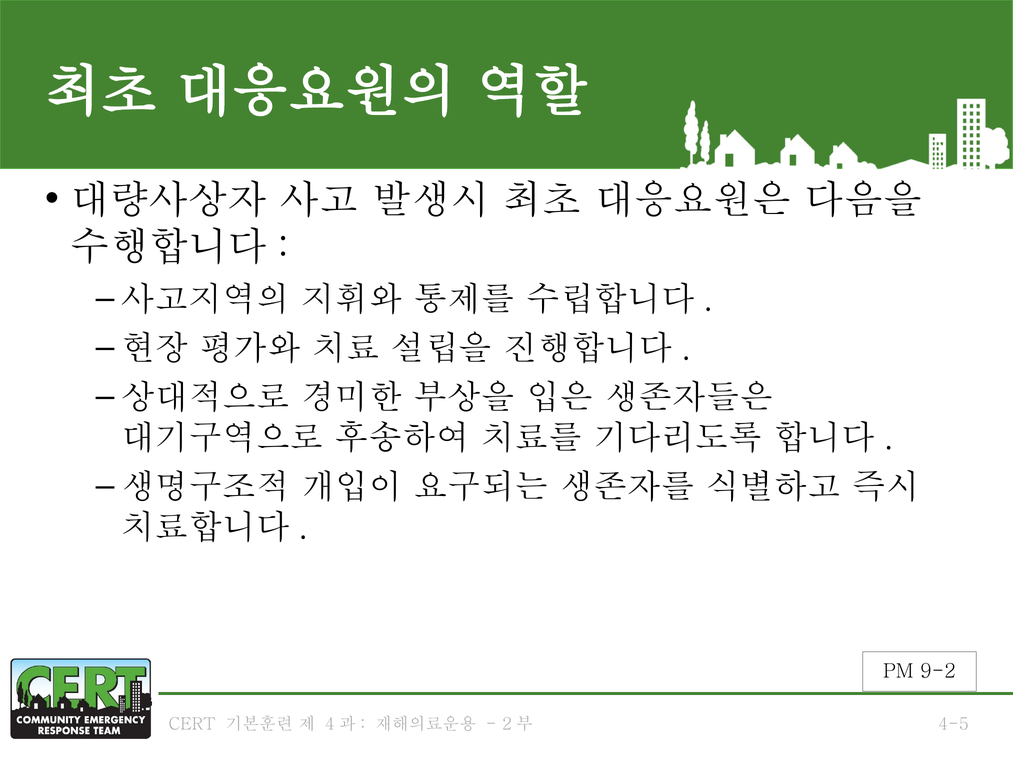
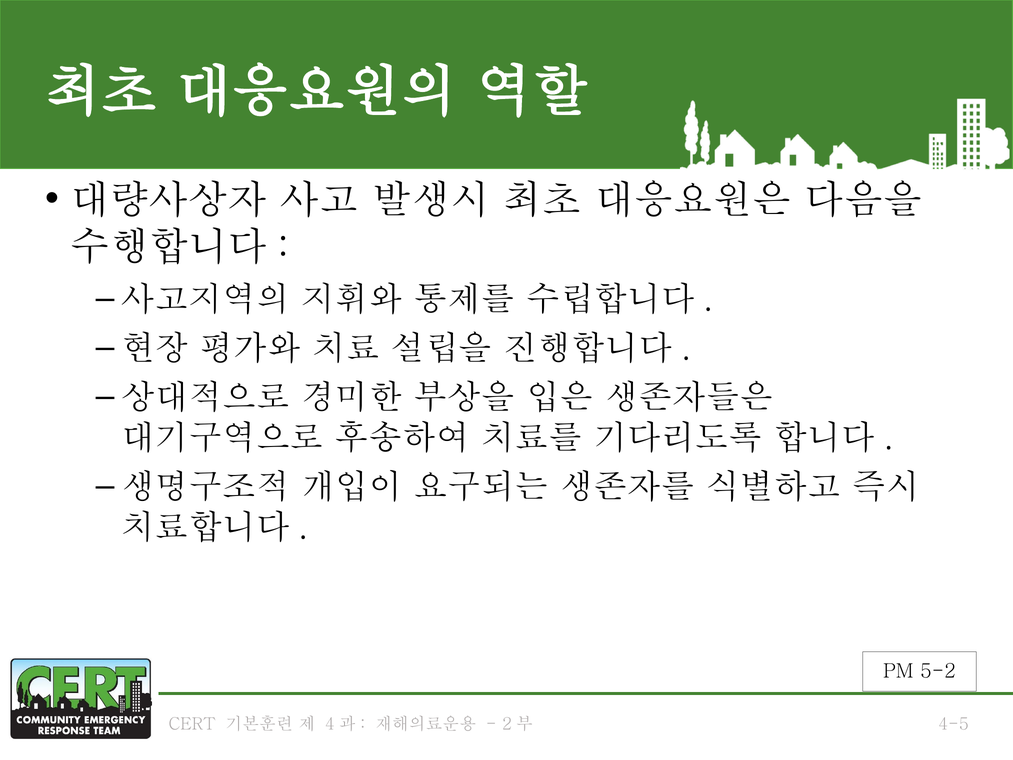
9-2: 9-2 -> 5-2
